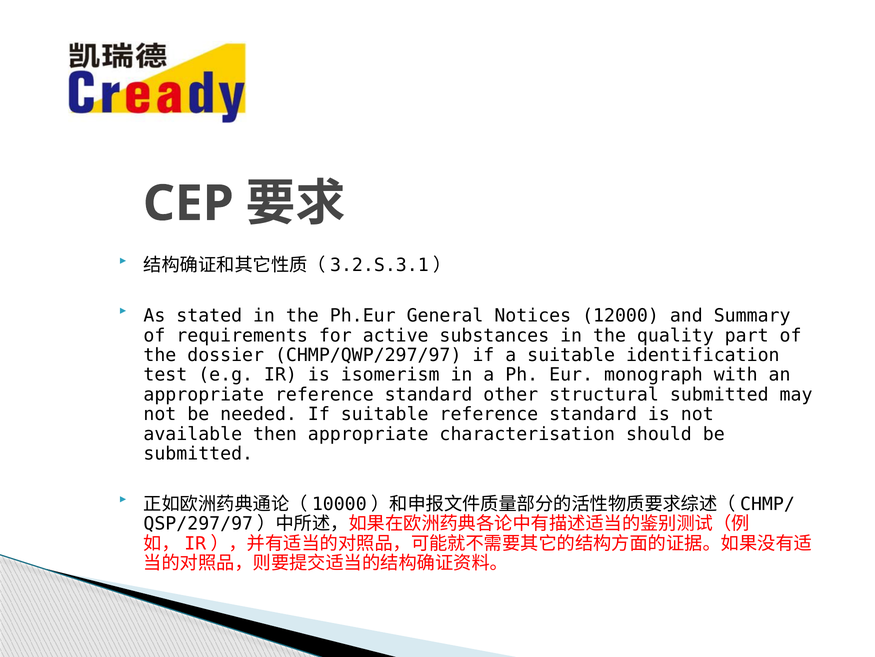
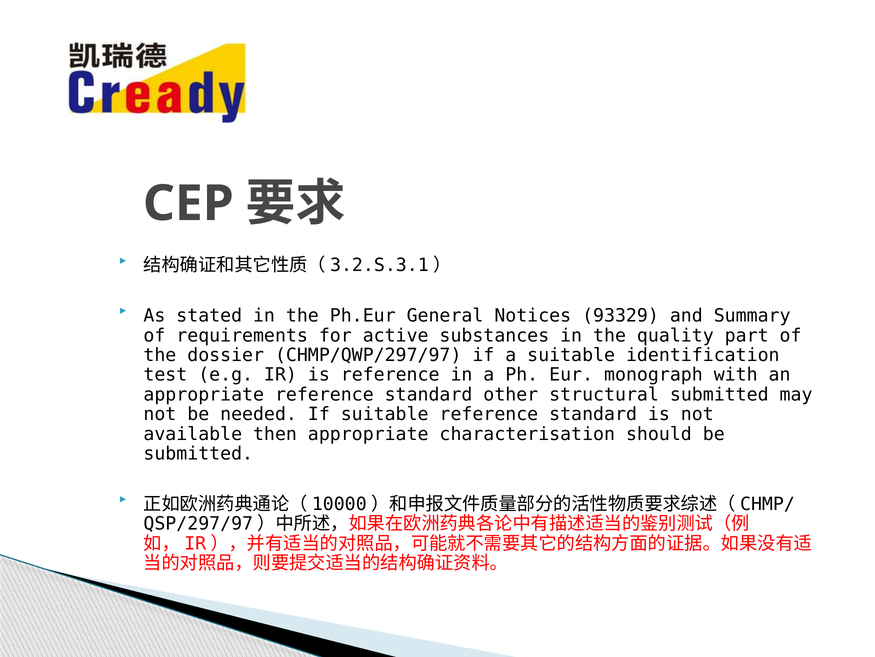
12000: 12000 -> 93329
is isomerism: isomerism -> reference
